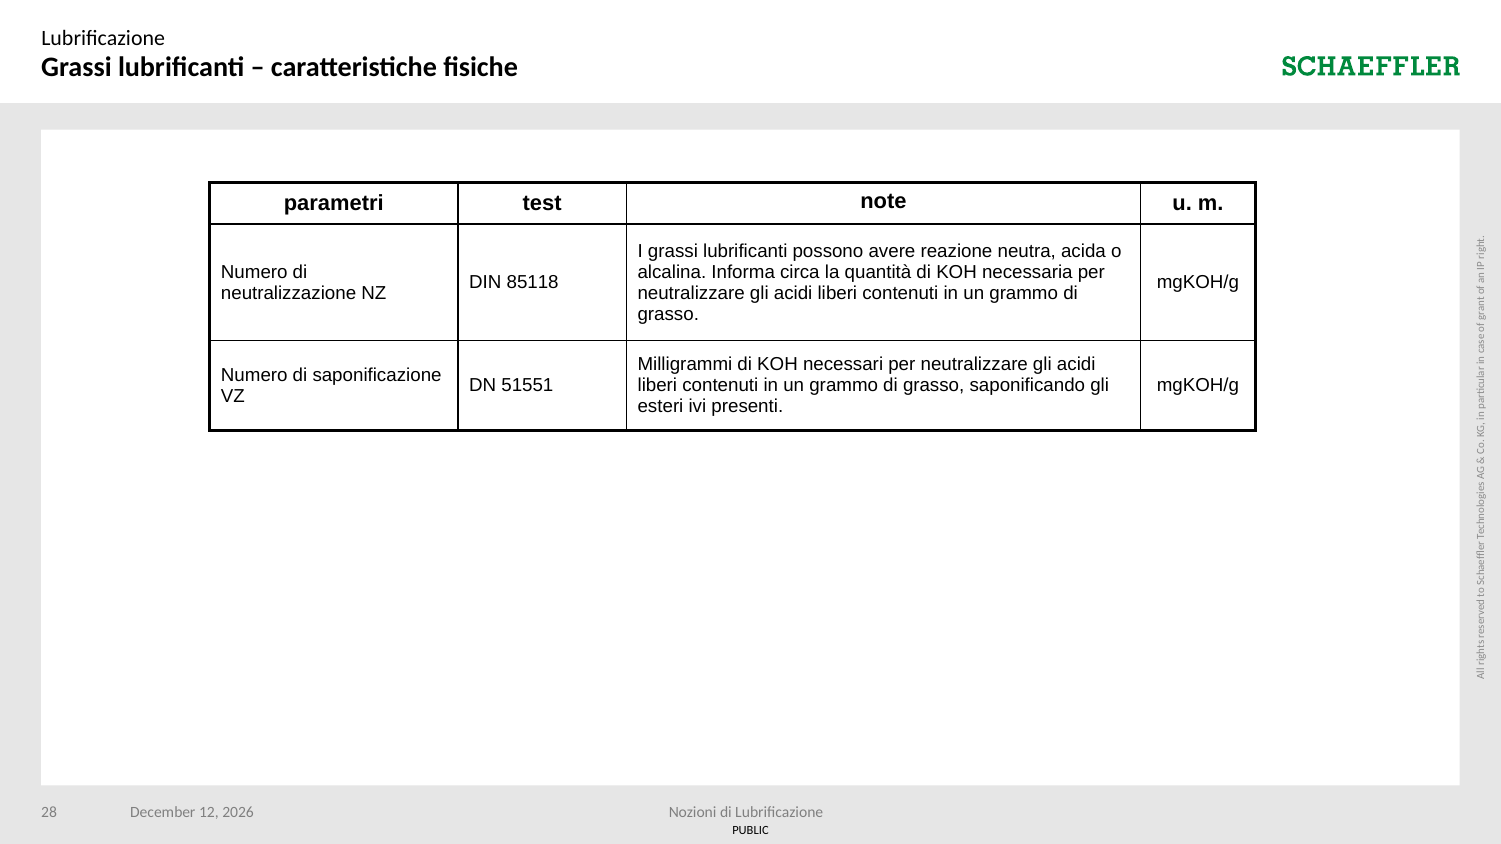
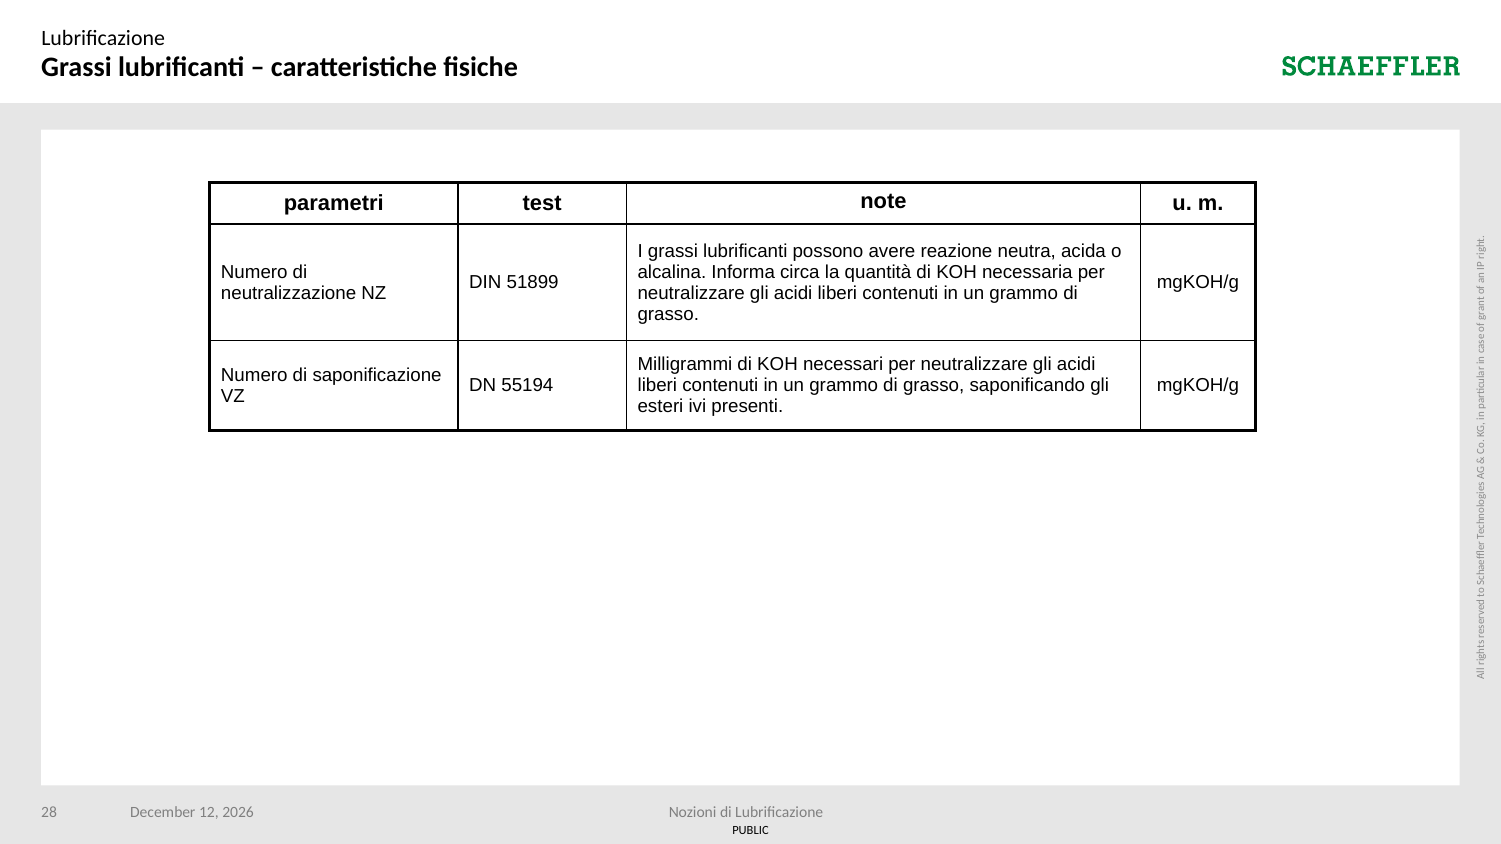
85118: 85118 -> 51899
51551: 51551 -> 55194
